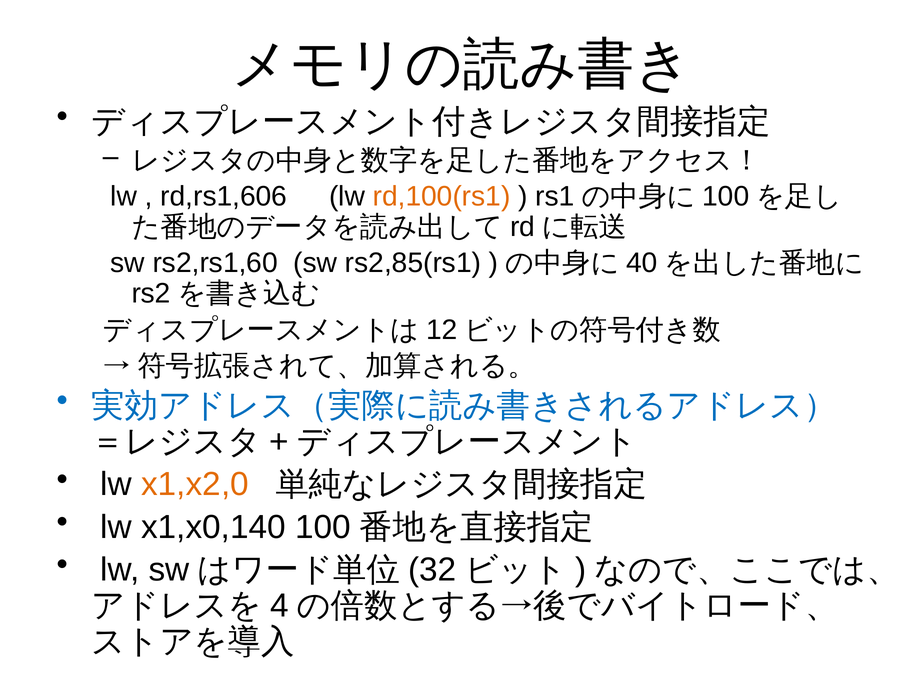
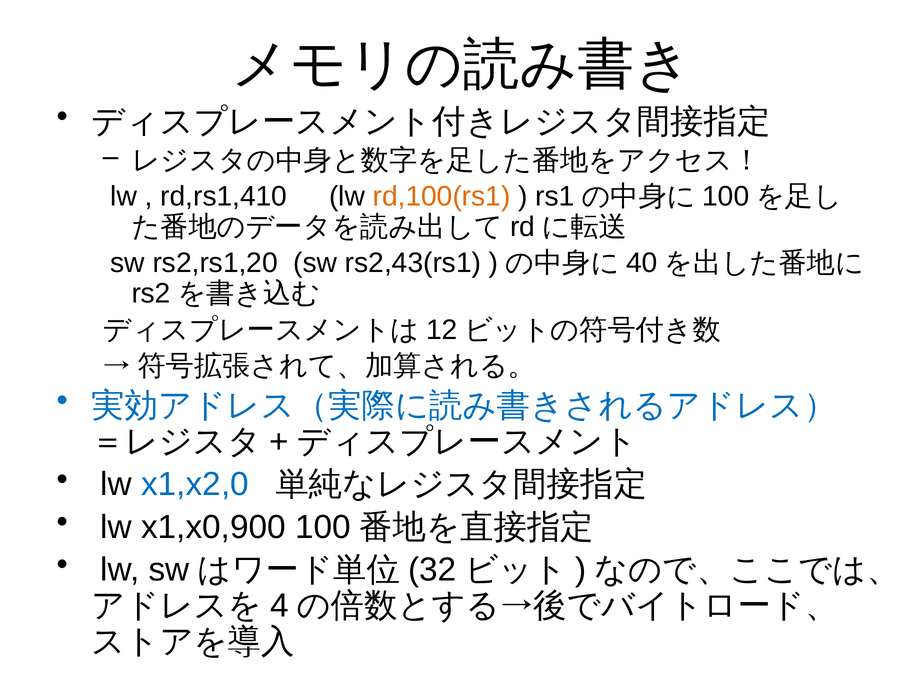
rd,rs1,606: rd,rs1,606 -> rd,rs1,410
rs2,rs1,60: rs2,rs1,60 -> rs2,rs1,20
rs2,85(rs1: rs2,85(rs1 -> rs2,43(rs1
x1,x2,0 colour: orange -> blue
x1,x0,140: x1,x0,140 -> x1,x0,900
